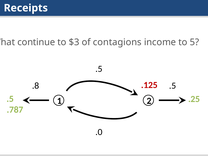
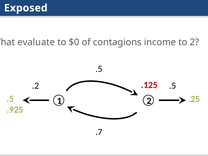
Receipts: Receipts -> Exposed
continue: continue -> evaluate
$3: $3 -> $0
to 5: 5 -> 2
.8: .8 -> .2
.787: .787 -> .925
.0: .0 -> .7
